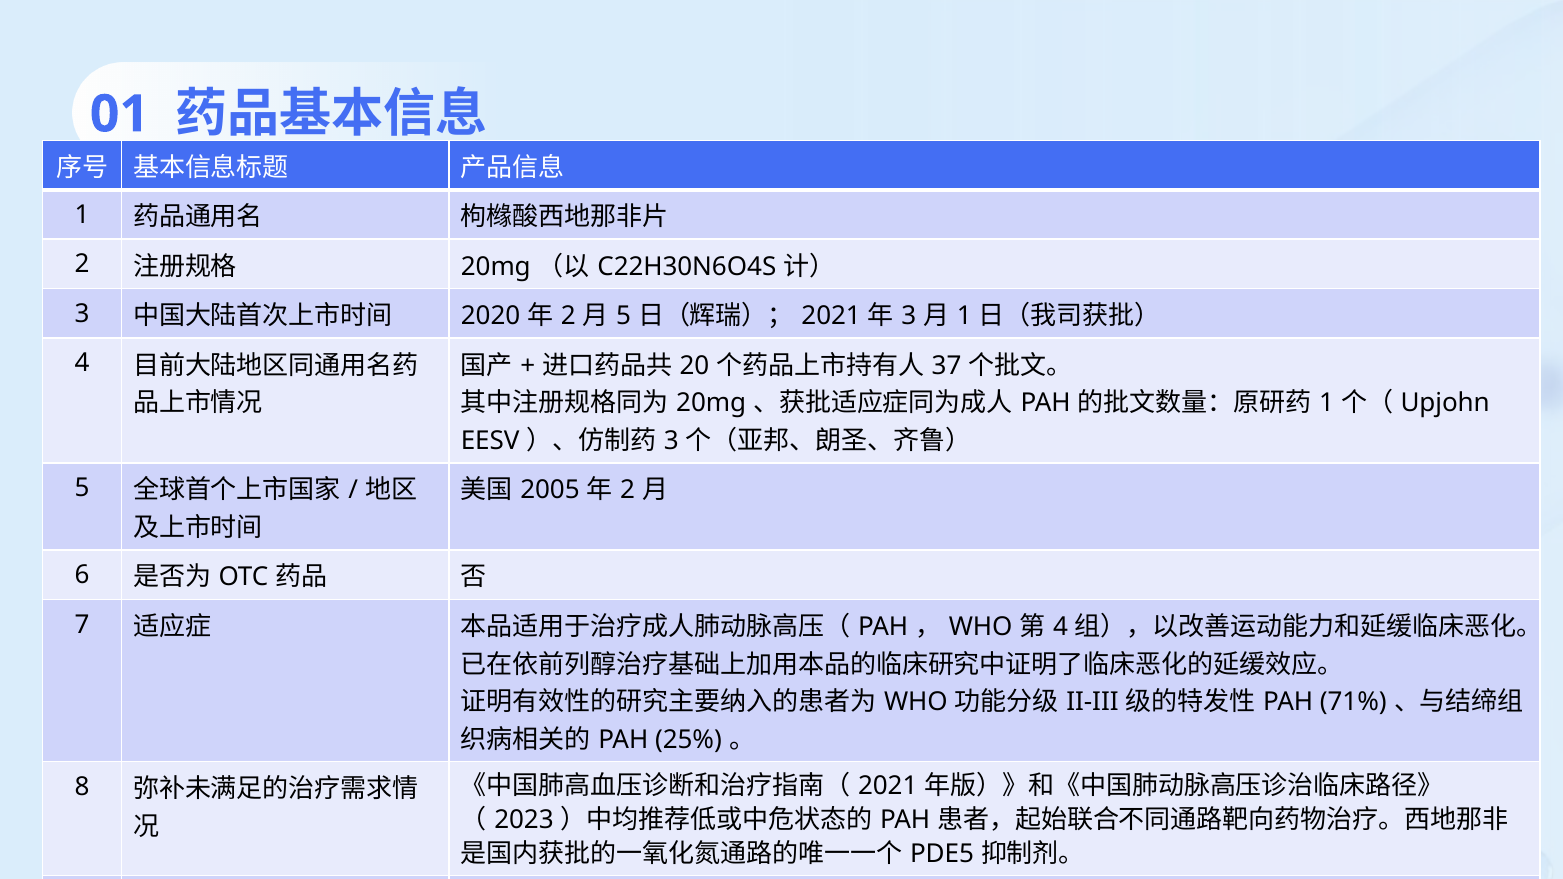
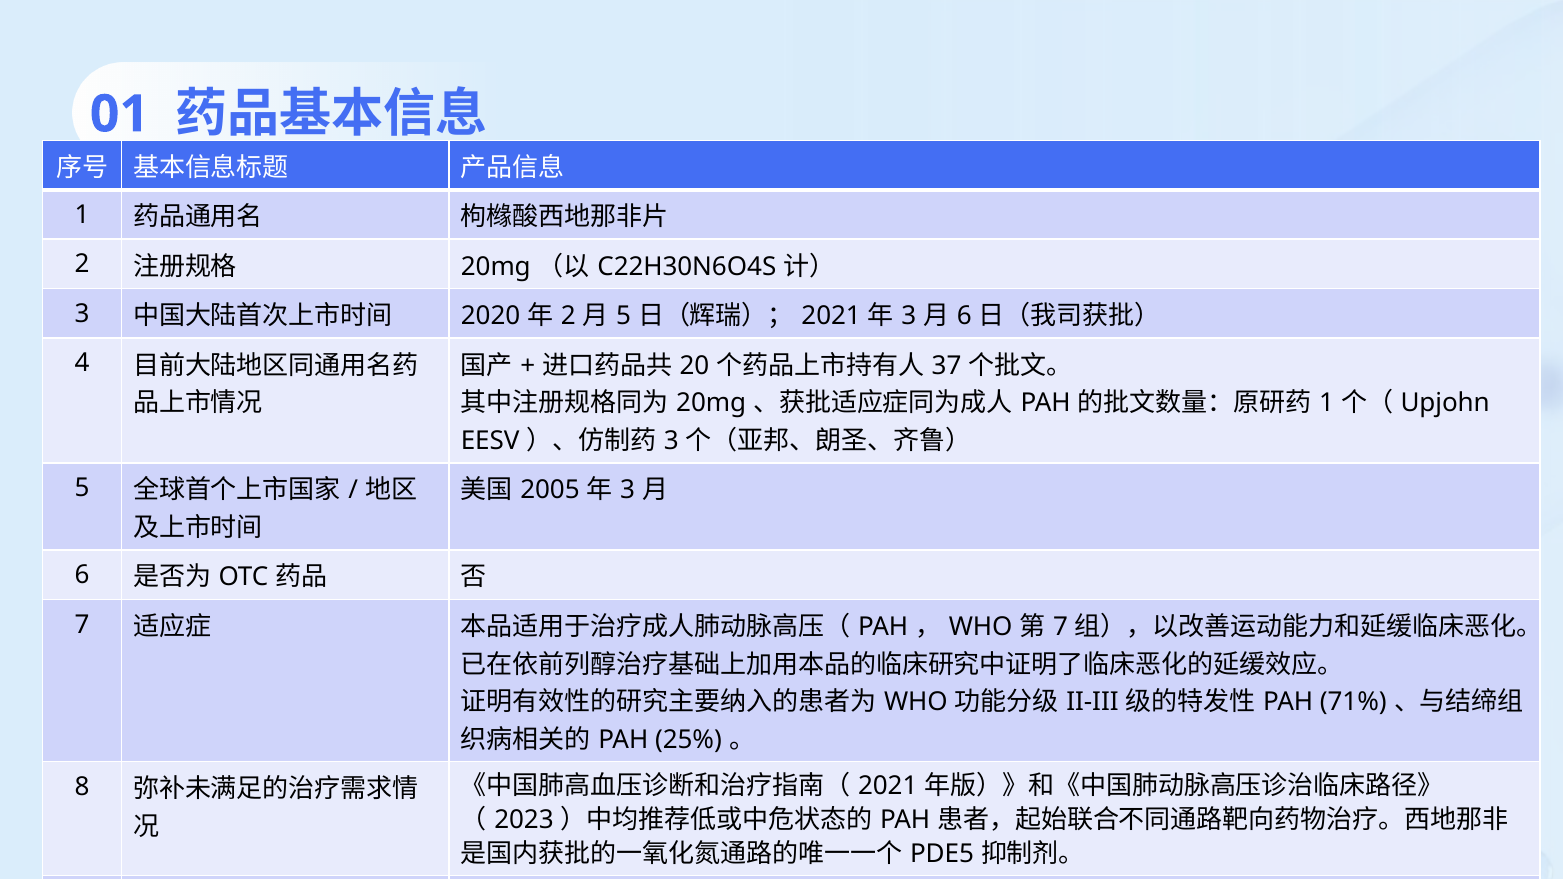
1 at (964, 316): 1 -> 6
2 at (628, 490): 2 -> 3
4 at (1061, 627): 4 -> 7
